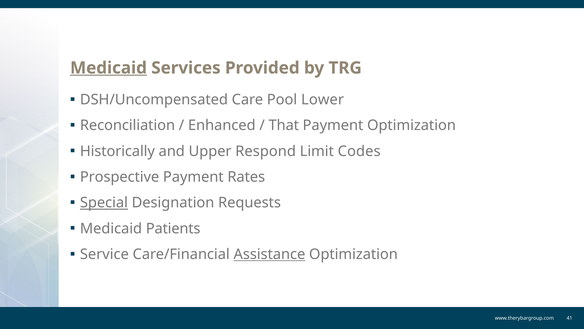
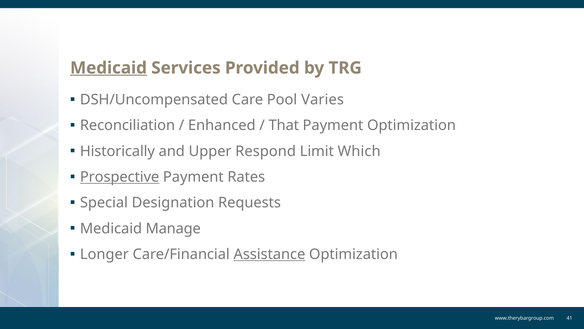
Lower: Lower -> Varies
Codes: Codes -> Which
Prospective underline: none -> present
Special underline: present -> none
Patients: Patients -> Manage
Service: Service -> Longer
